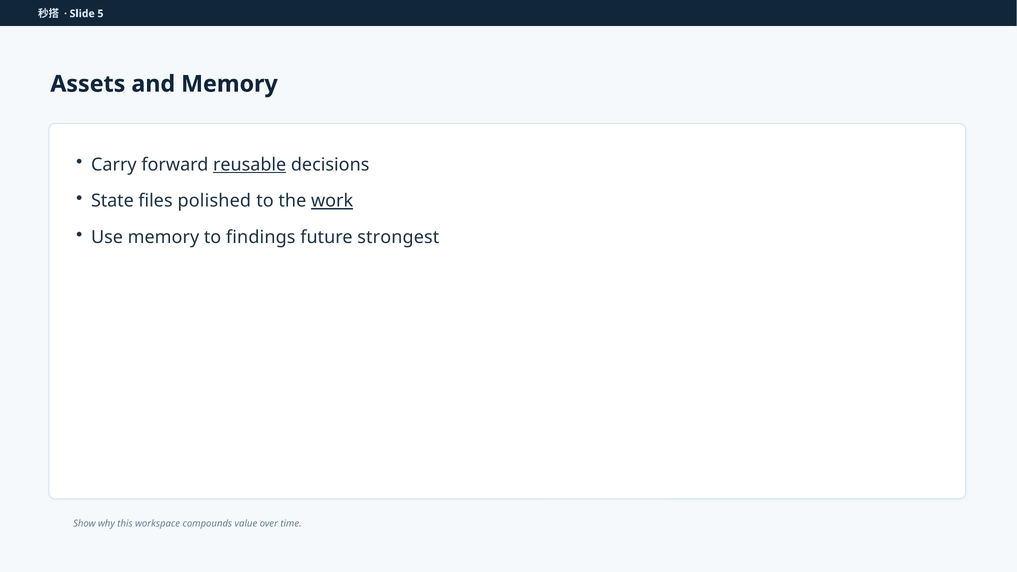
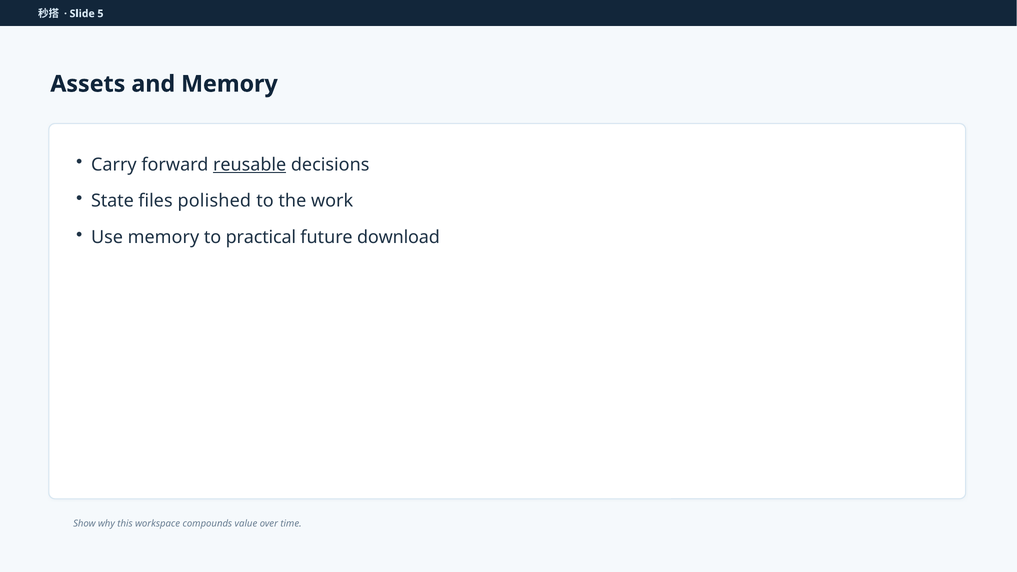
work underline: present -> none
findings: findings -> practical
strongest: strongest -> download
